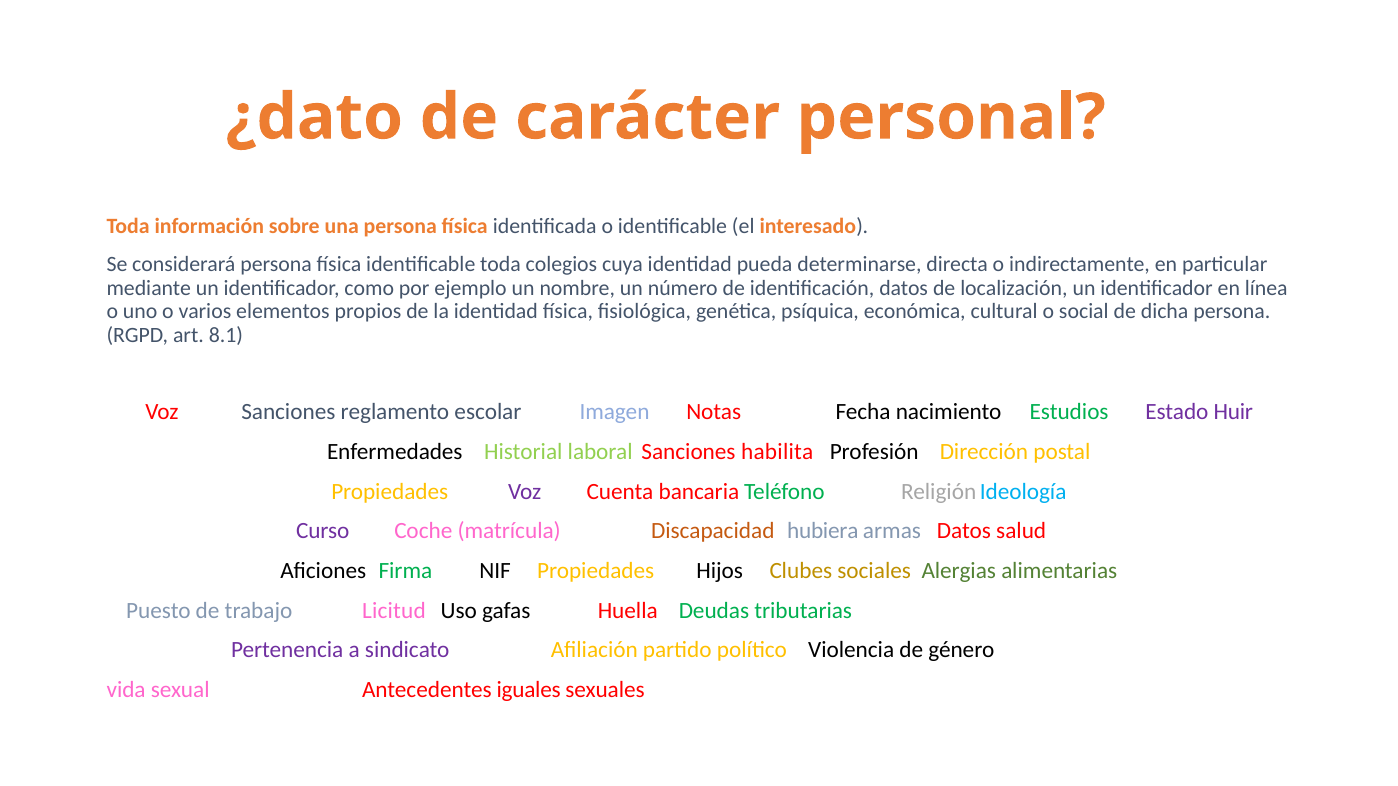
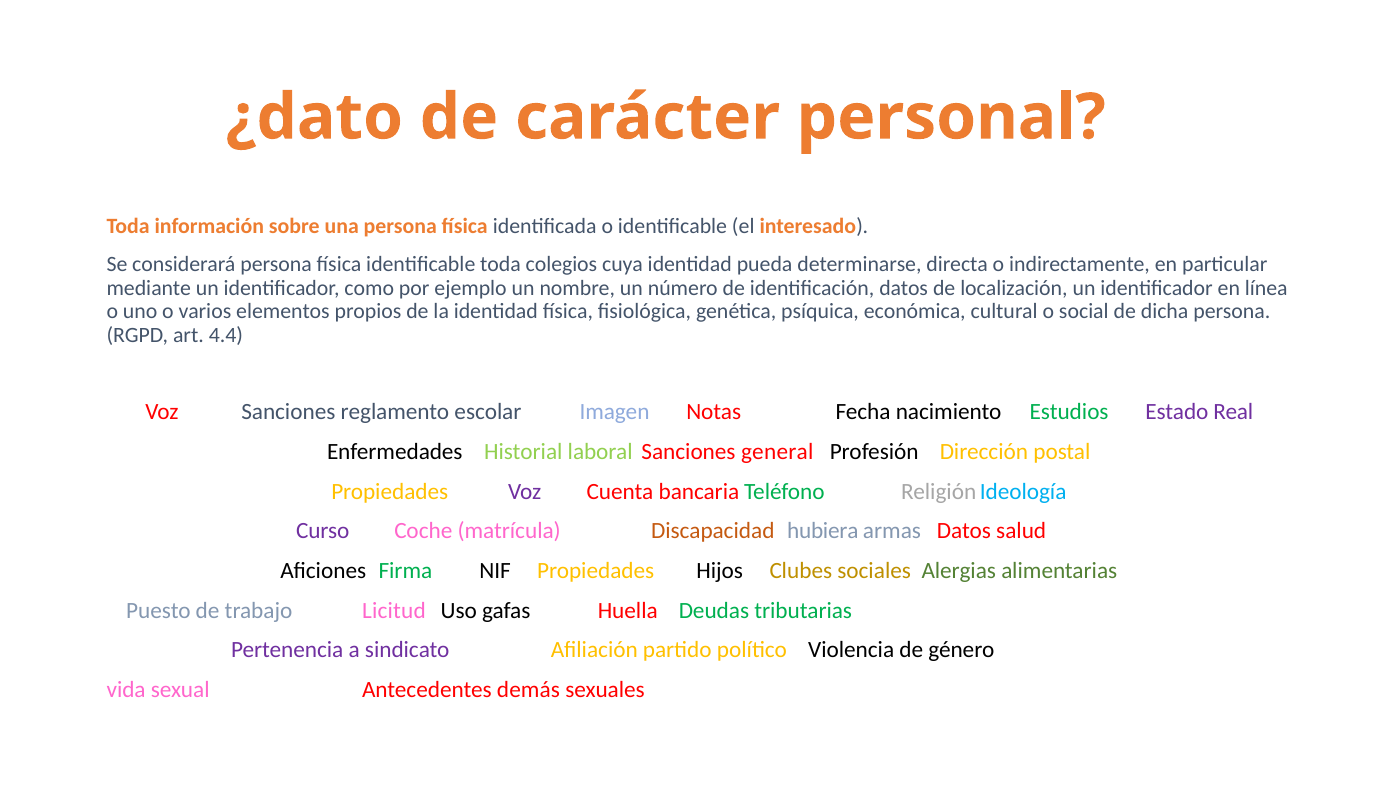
8.1: 8.1 -> 4.4
Huir: Huir -> Real
habilita: habilita -> general
iguales: iguales -> demás
